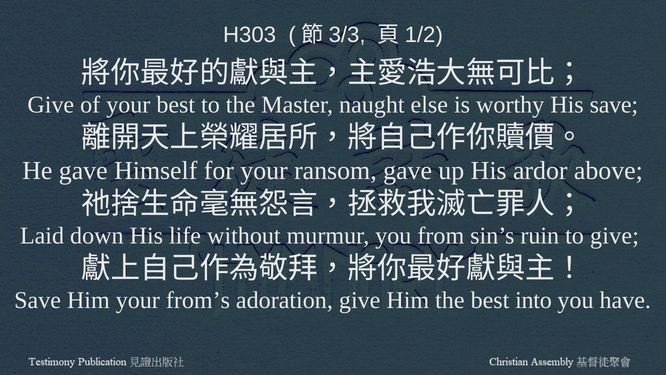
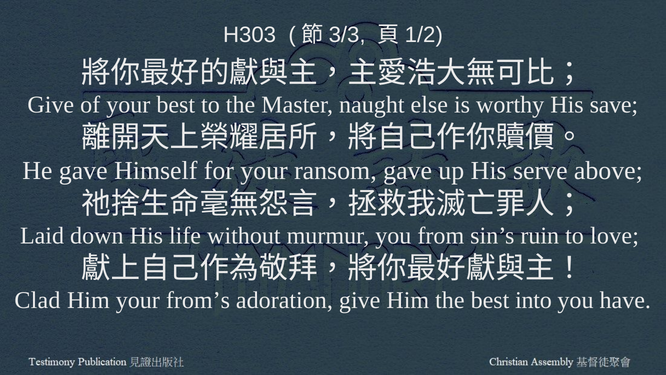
ardor: ardor -> serve
to give: give -> love
Save at (38, 300): Save -> Clad
